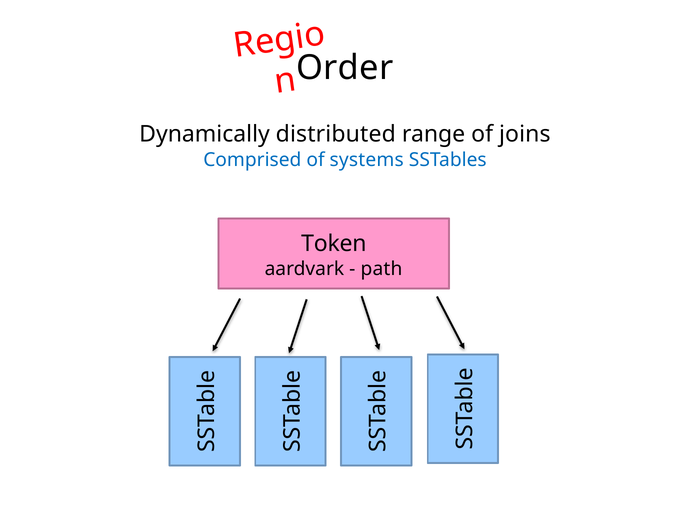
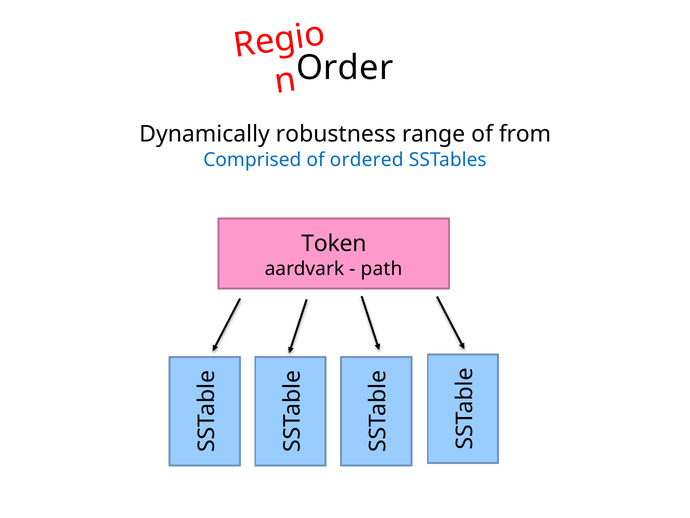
distributed: distributed -> robustness
joins: joins -> from
systems: systems -> ordered
